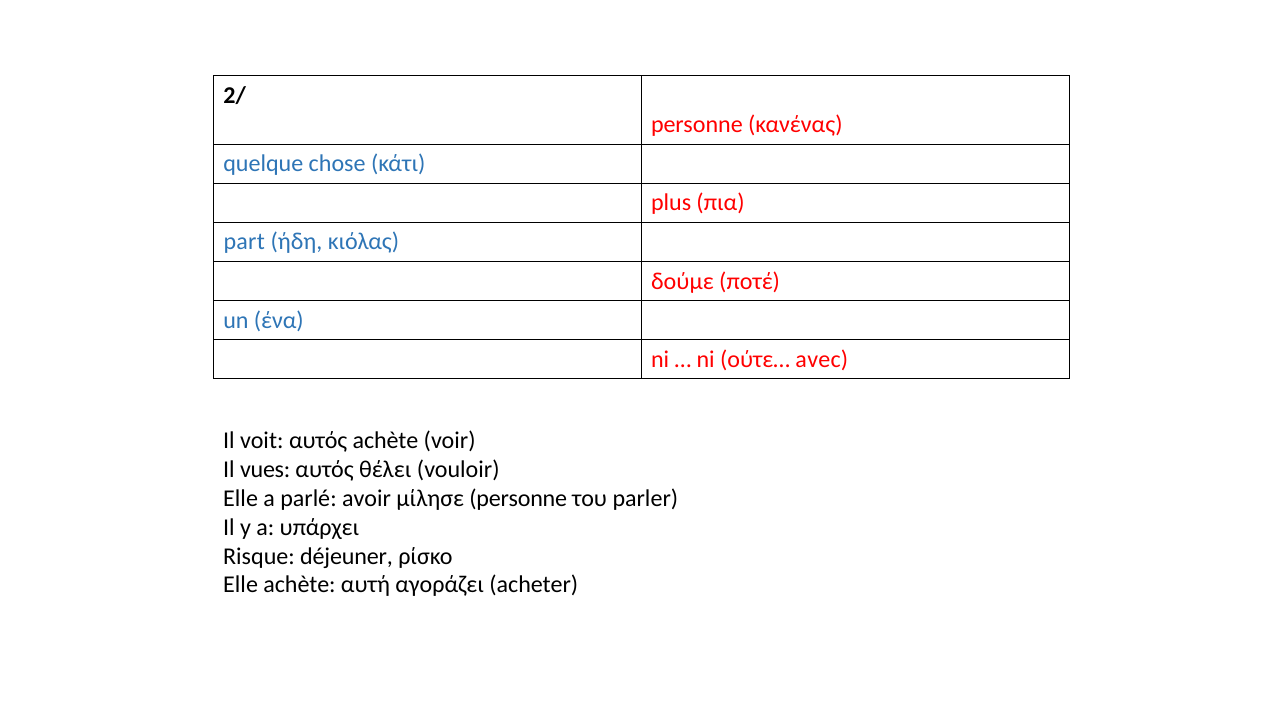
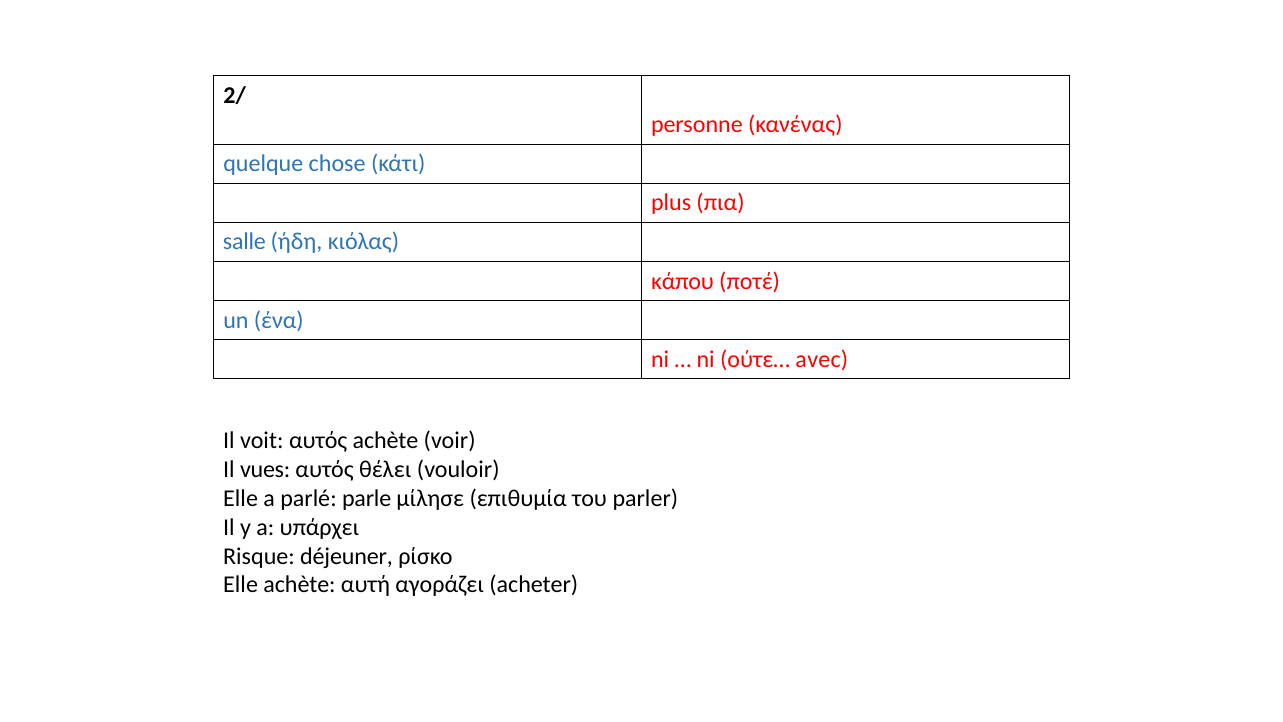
part: part -> salle
δούμε: δούμε -> κάπου
avoir: avoir -> parle
μίλησε personne: personne -> επιθυμία
